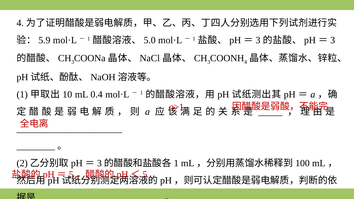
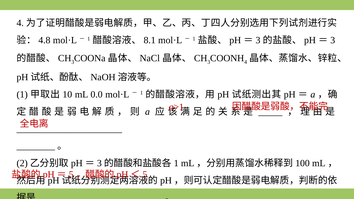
5.9: 5.9 -> 4.8
5.0: 5.0 -> 8.1
0.4: 0.4 -> 0.0
